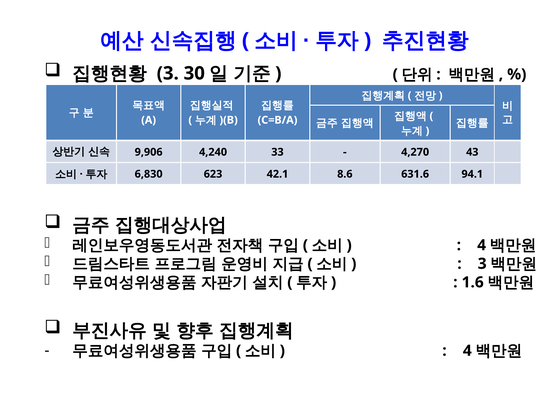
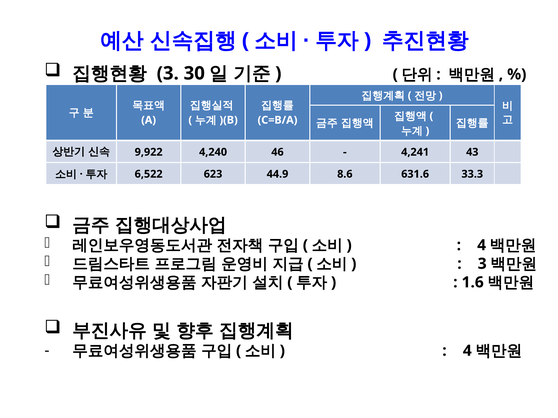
9,906: 9,906 -> 9,922
33: 33 -> 46
4,270: 4,270 -> 4,241
6,830: 6,830 -> 6,522
42.1: 42.1 -> 44.9
94.1: 94.1 -> 33.3
